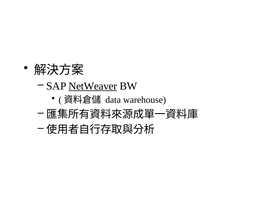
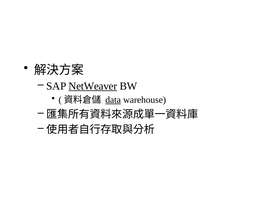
data underline: none -> present
